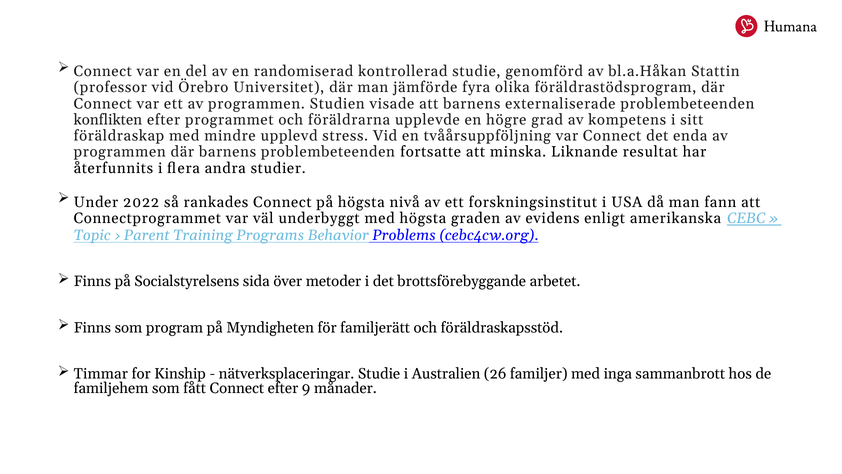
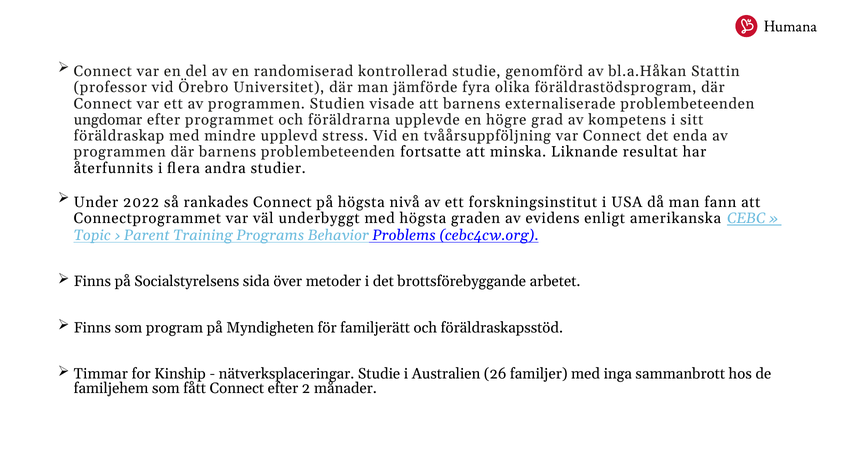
konflikten: konflikten -> ungdomar
9: 9 -> 2
